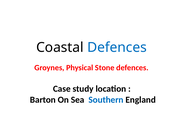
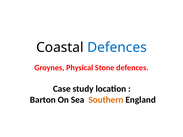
Southern colour: blue -> orange
